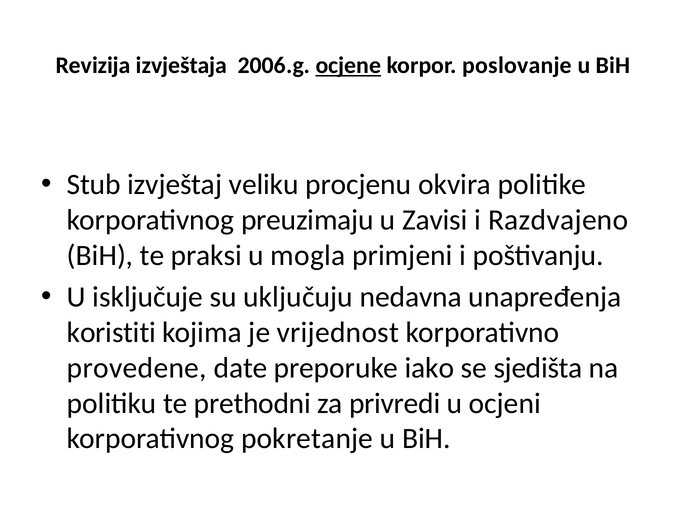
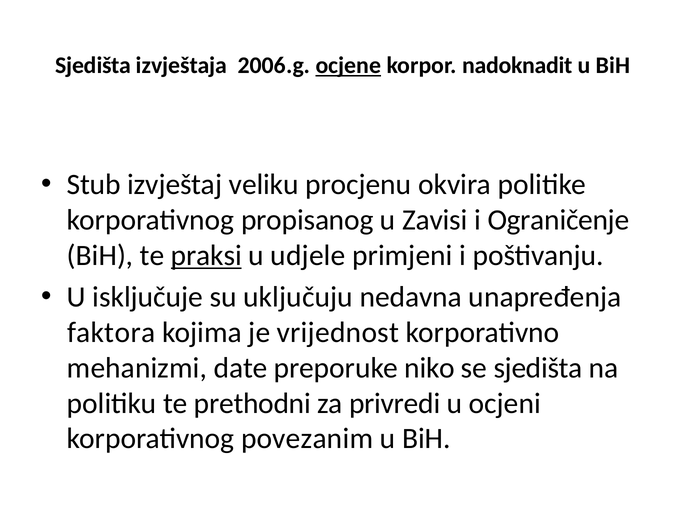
Revizija at (93, 66): Revizija -> Sjedišta
poslovanje: poslovanje -> nadoknadit
preuzimaju: preuzimaju -> propisanog
Razdvajeno: Razdvajeno -> Ograničenje
praksi underline: none -> present
mogla: mogla -> udjele
koristiti: koristiti -> faktora
provedene: provedene -> mehanizmi
iako: iako -> niko
pokretanje: pokretanje -> povezanim
